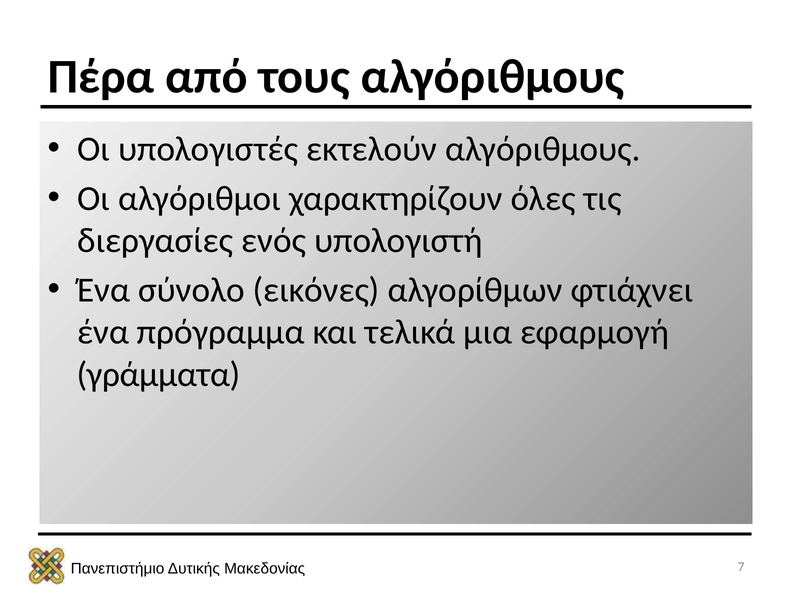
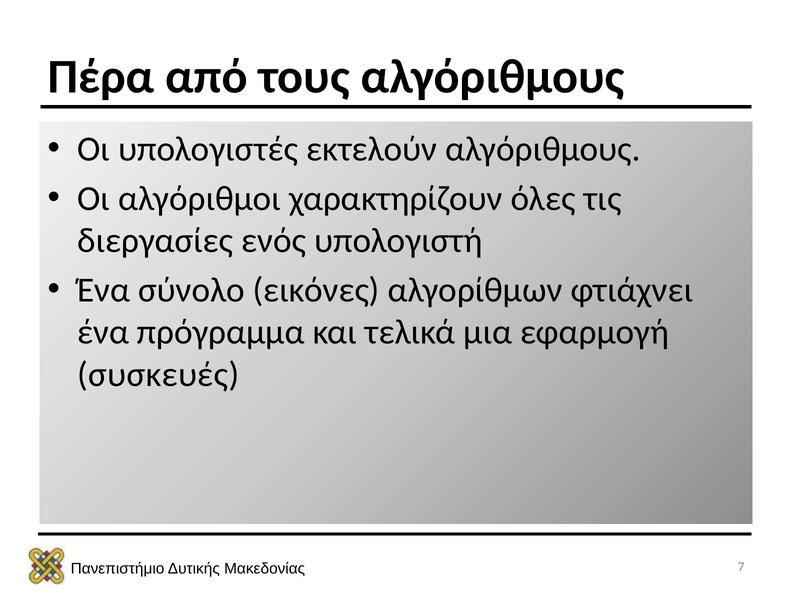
γράμματα: γράμματα -> συσκευές
